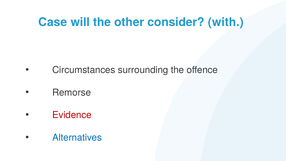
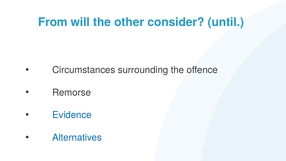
Case: Case -> From
with: with -> until
Evidence colour: red -> blue
